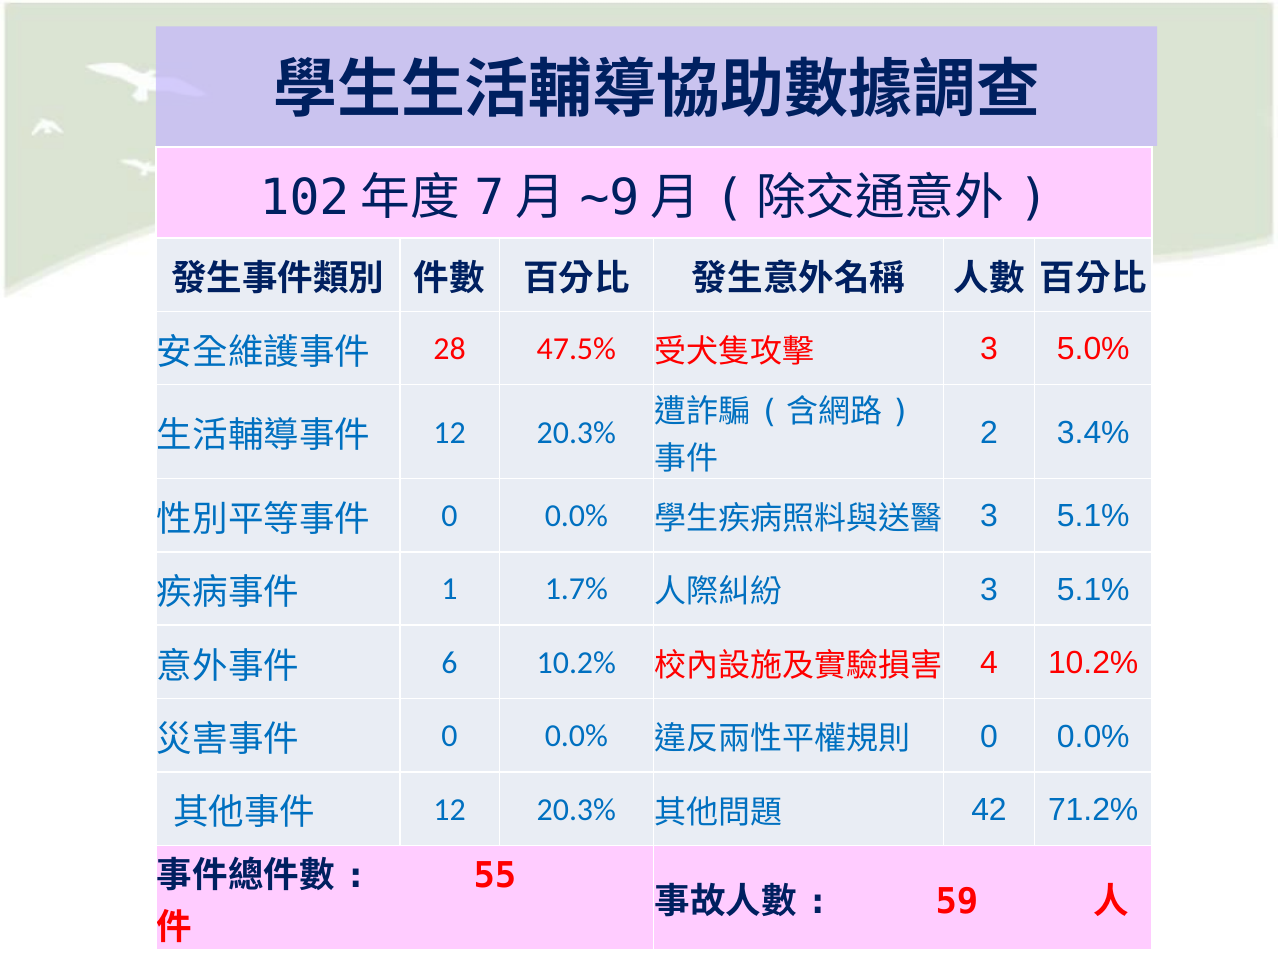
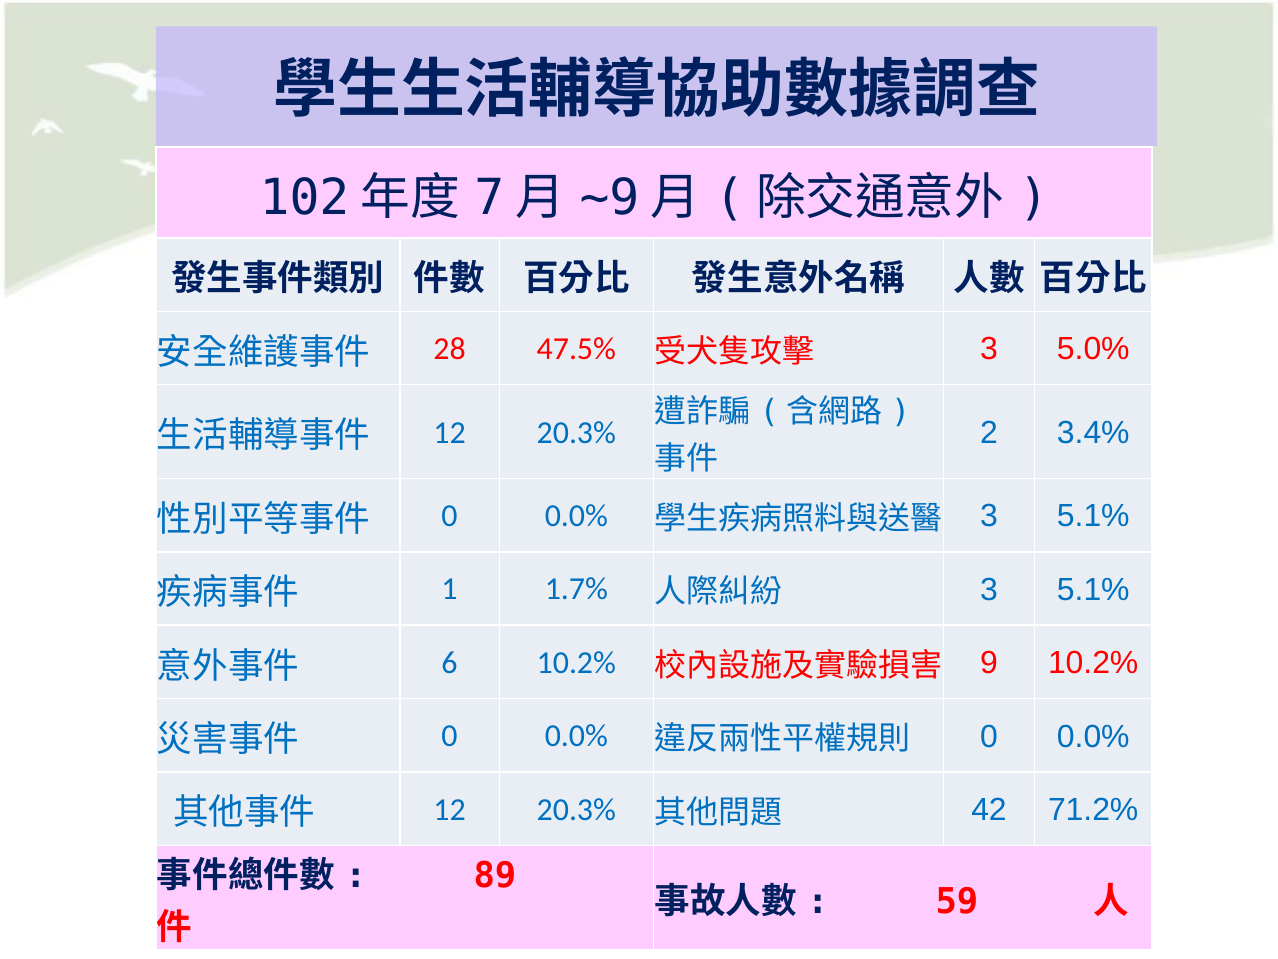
4: 4 -> 9
55: 55 -> 89
